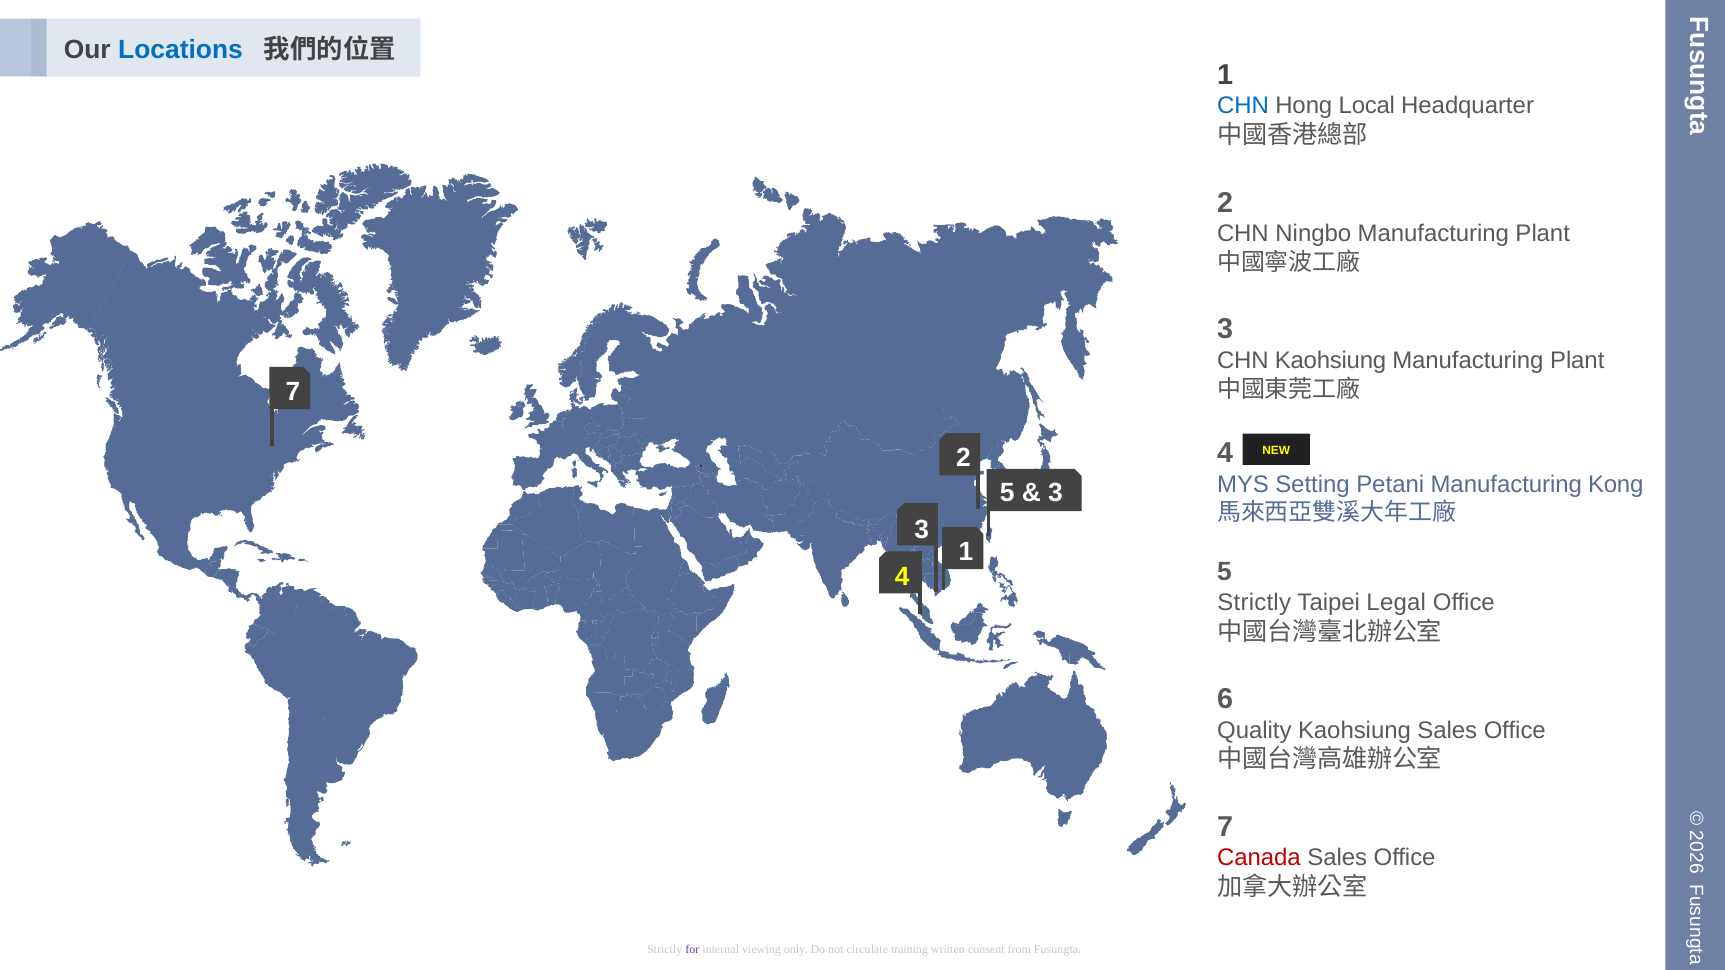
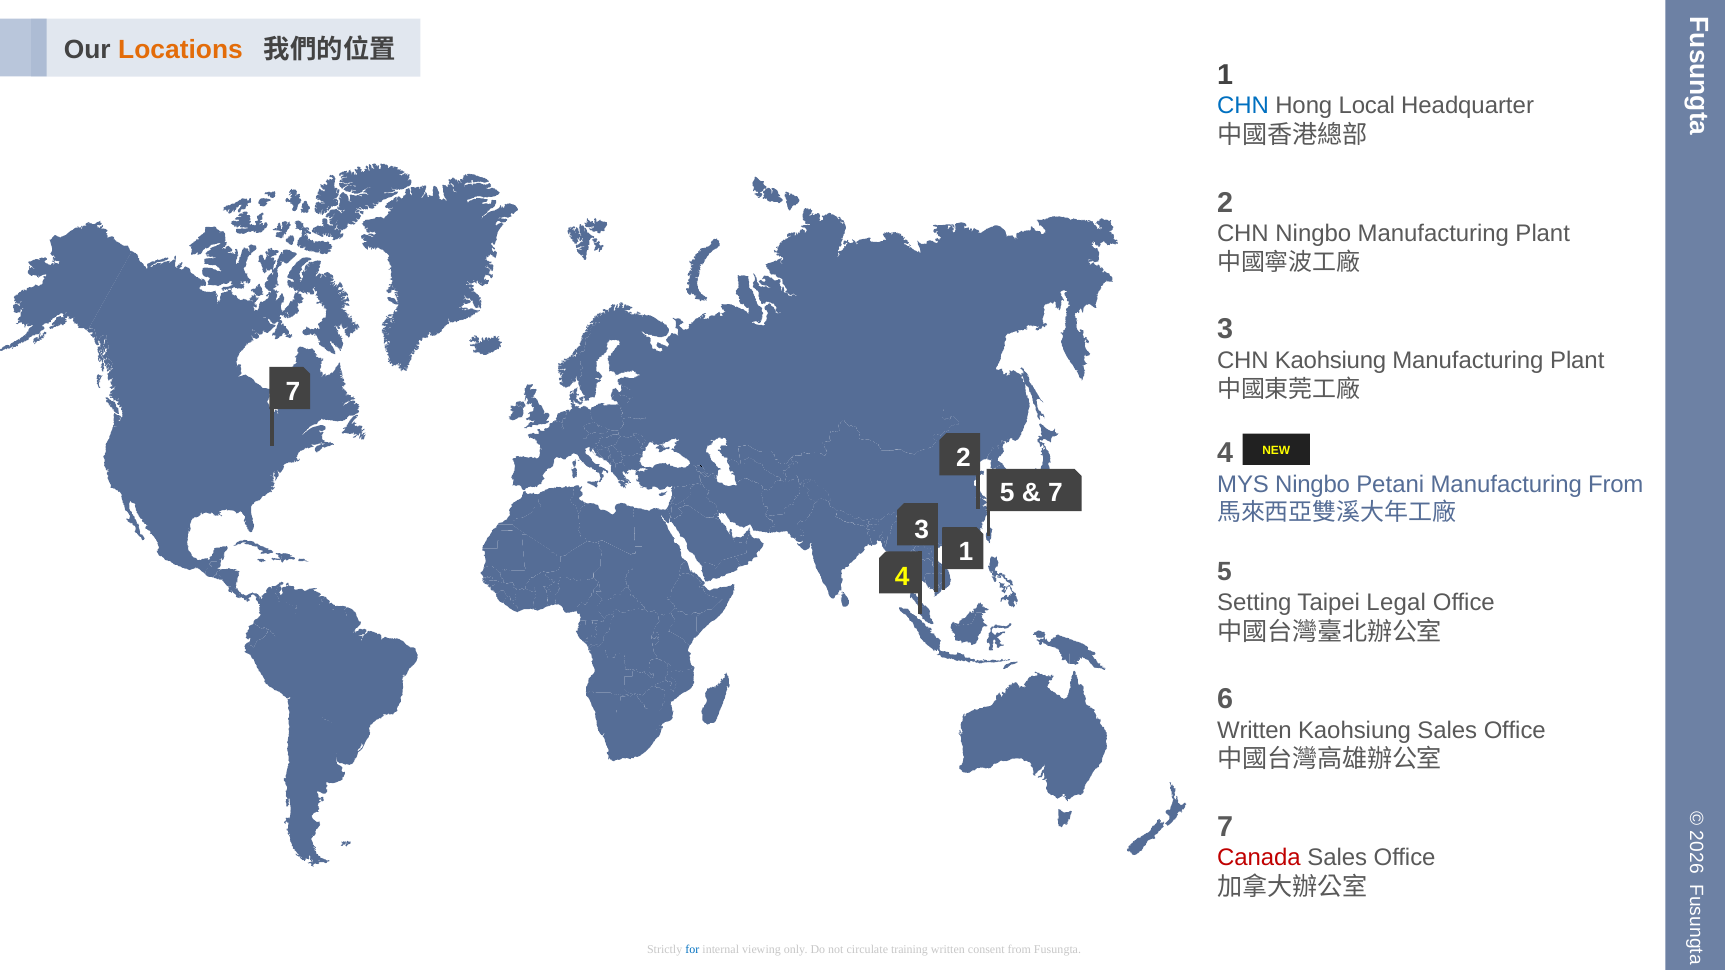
Locations colour: blue -> orange
MYS Setting: Setting -> Ningbo
Manufacturing Kong: Kong -> From
3 at (1056, 493): 3 -> 7
Strictly at (1254, 602): Strictly -> Setting
Quality at (1254, 730): Quality -> Written
for colour: purple -> blue
